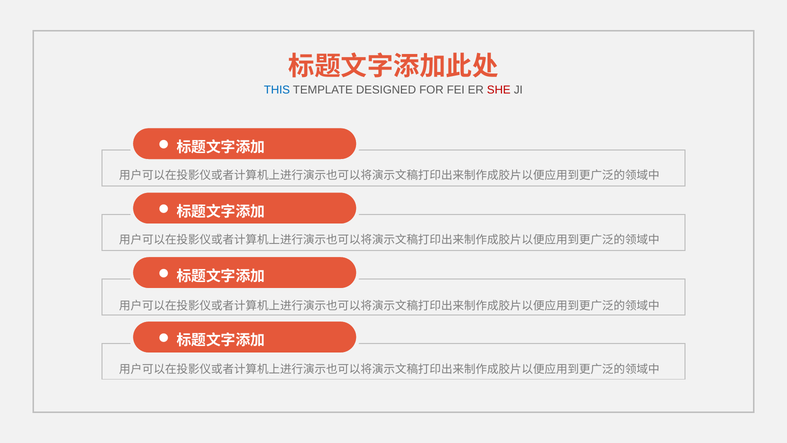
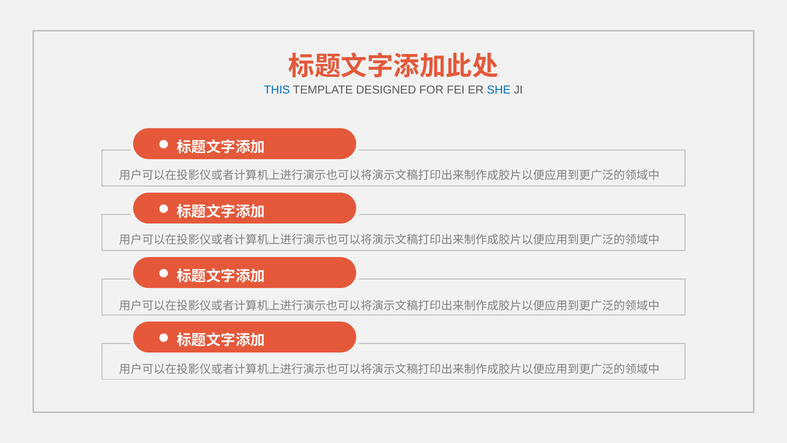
SHE colour: red -> blue
